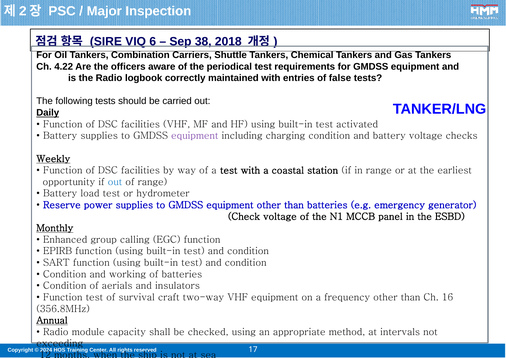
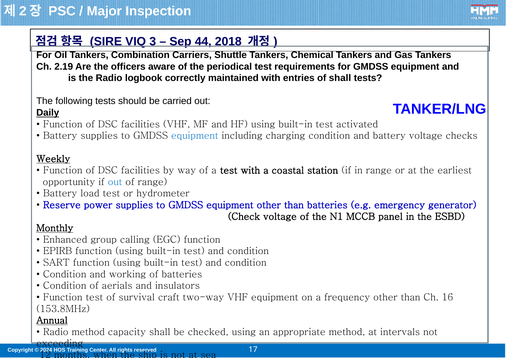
6: 6 -> 3
38: 38 -> 44
4.22: 4.22 -> 2.19
of false: false -> shall
equipment at (195, 136) colour: purple -> blue
356.8MHz: 356.8MHz -> 153.8MHz
Radio module: module -> method
